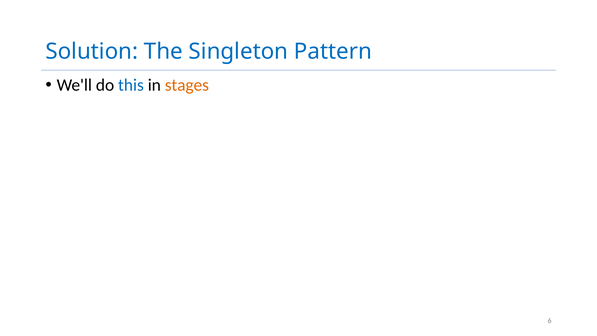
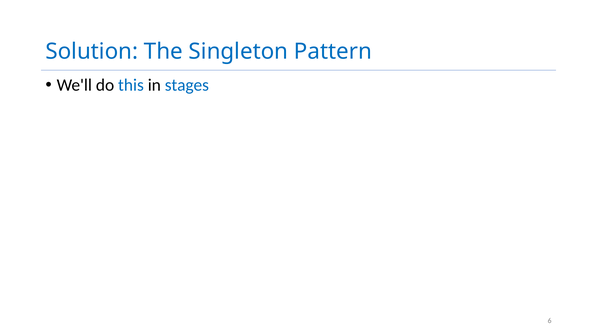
stages colour: orange -> blue
